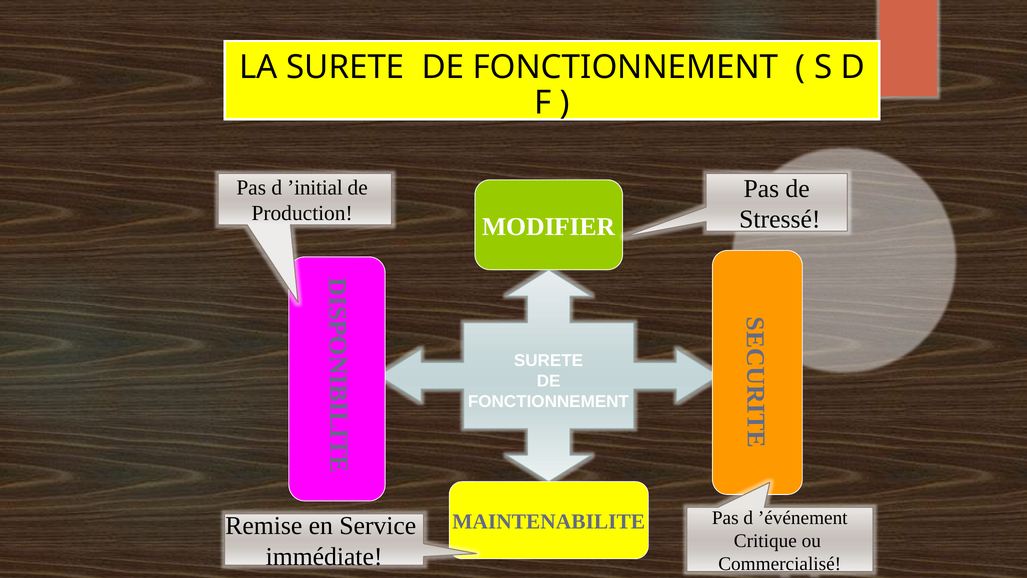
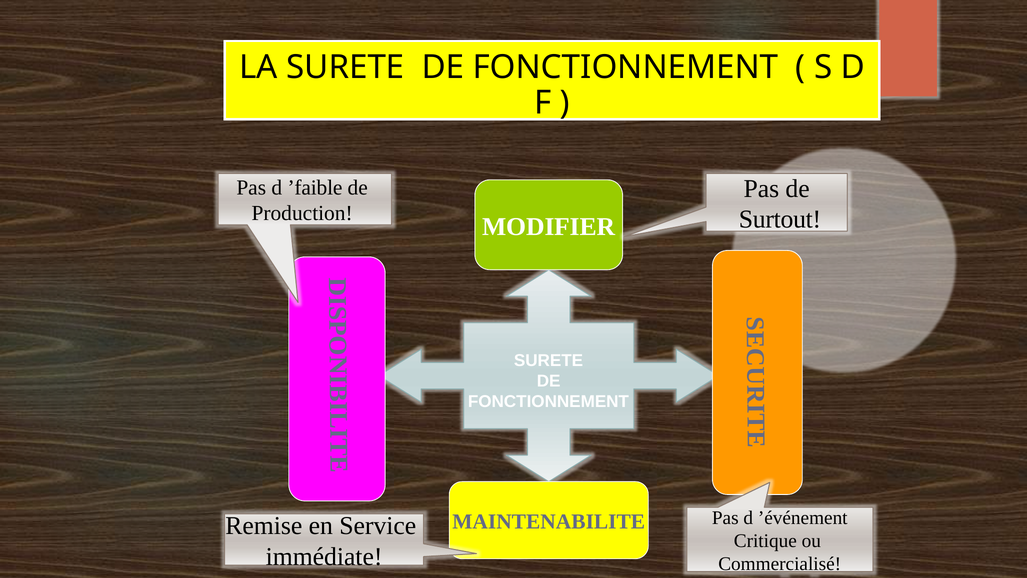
’initial: ’initial -> ’faible
Stressé: Stressé -> Surtout
